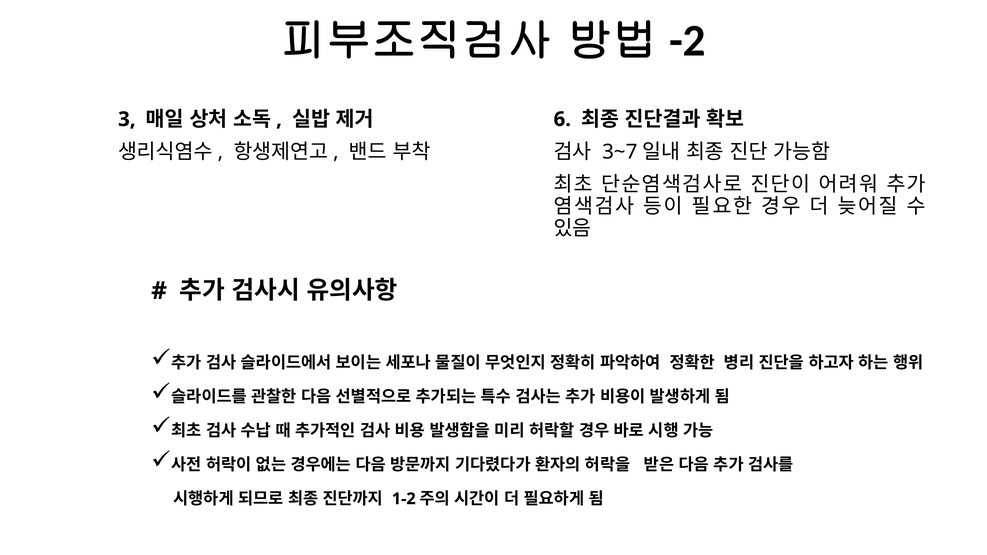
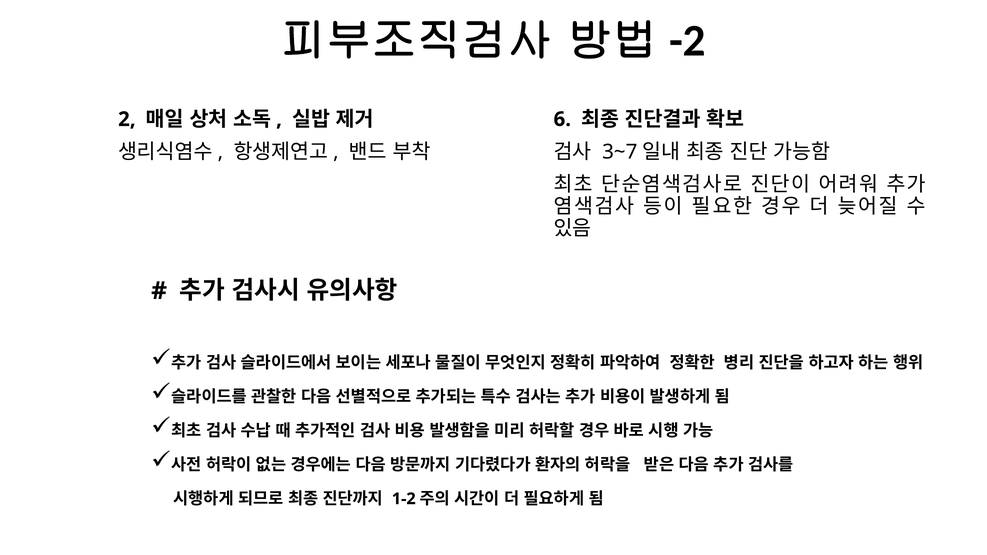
3: 3 -> 2
